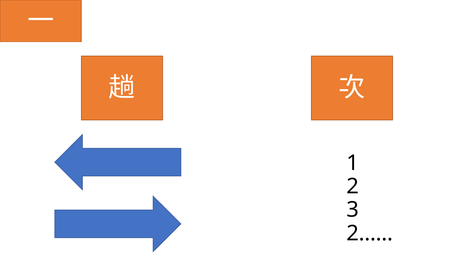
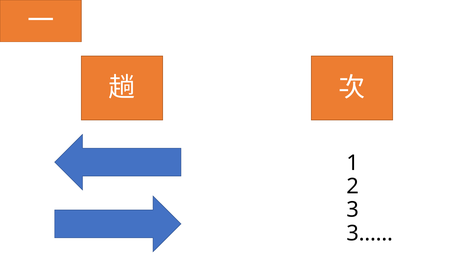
2……: 2…… -> 3……
